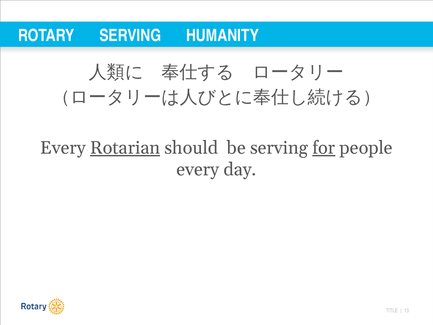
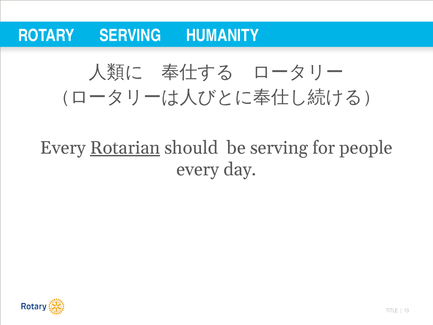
for underline: present -> none
